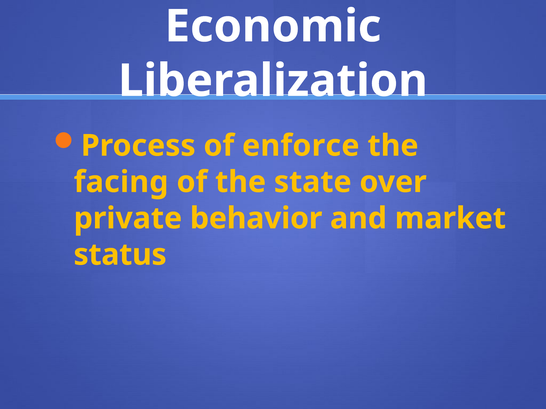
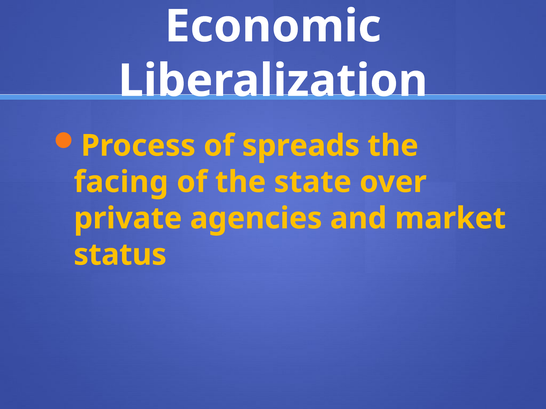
enforce: enforce -> spreads
behavior: behavior -> agencies
